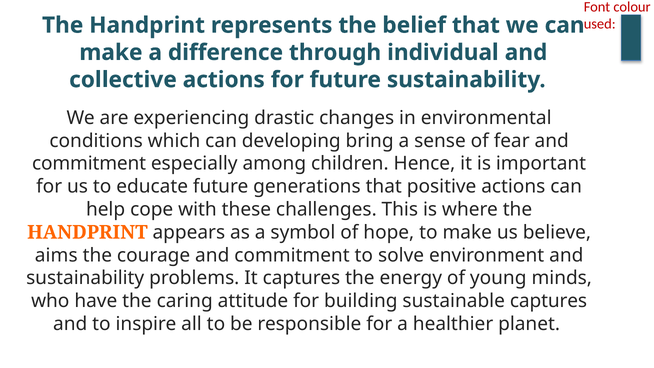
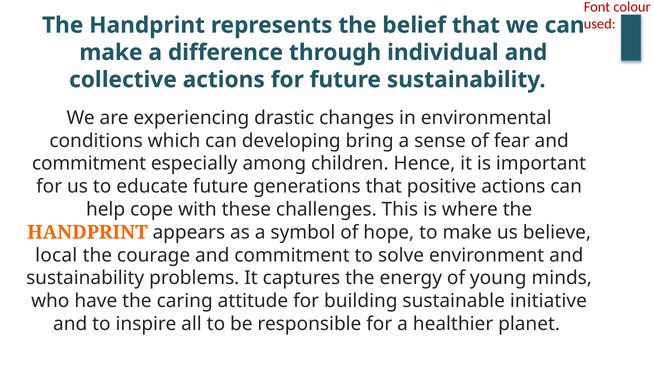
aims: aims -> local
sustainable captures: captures -> initiative
